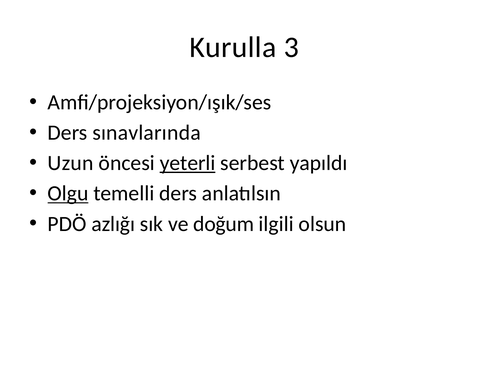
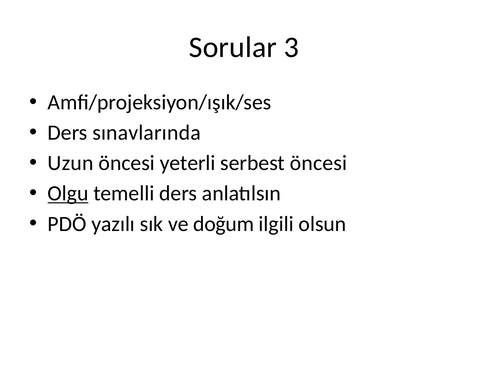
Kurulla: Kurulla -> Sorular
yeterli underline: present -> none
serbest yapıldı: yapıldı -> öncesi
azlığı: azlığı -> yazılı
